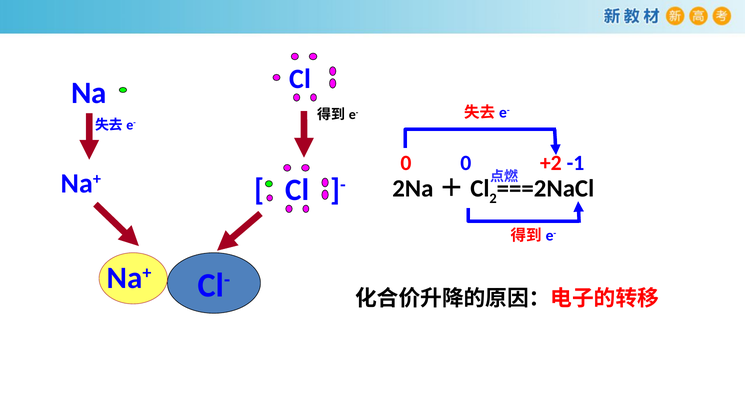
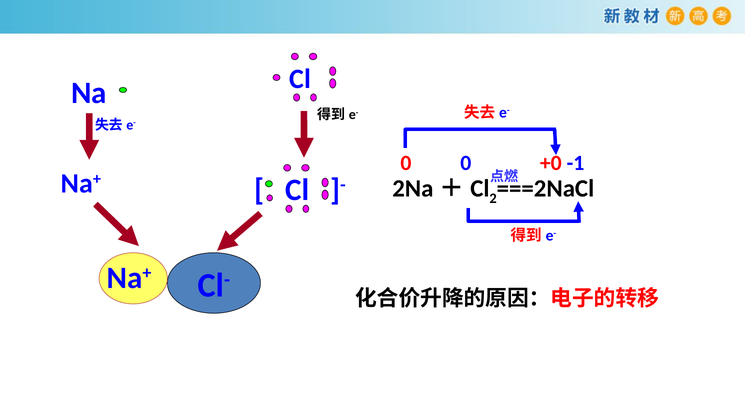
+2: +2 -> +0
